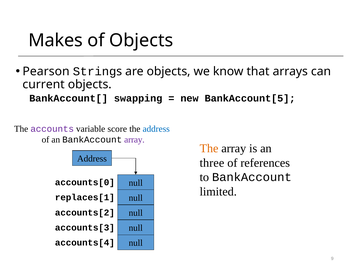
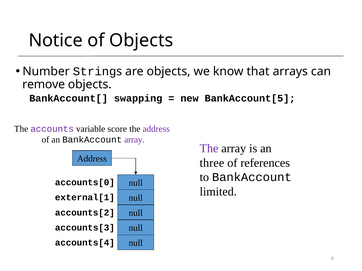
Makes: Makes -> Notice
Pearson: Pearson -> Number
current: current -> remove
address at (156, 129) colour: blue -> purple
The at (209, 149) colour: orange -> purple
replaces[1: replaces[1 -> external[1
